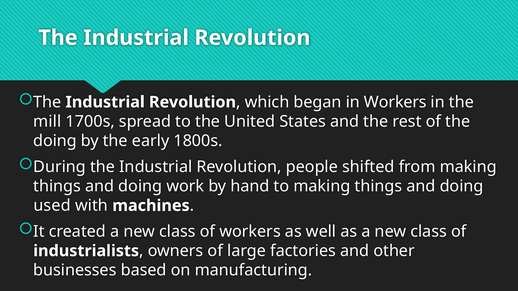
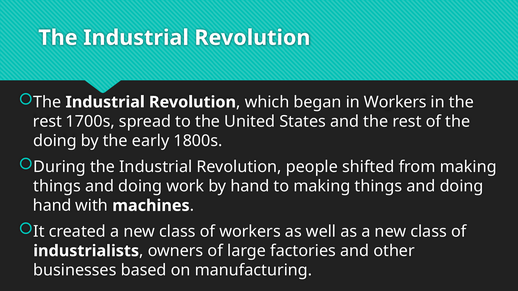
mill at (47, 122): mill -> rest
used at (52, 206): used -> hand
